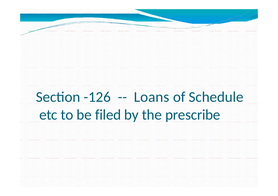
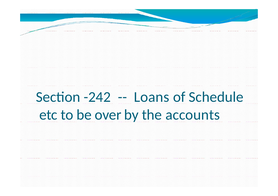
-126: -126 -> -242
filed: filed -> over
prescribe: prescribe -> accounts
